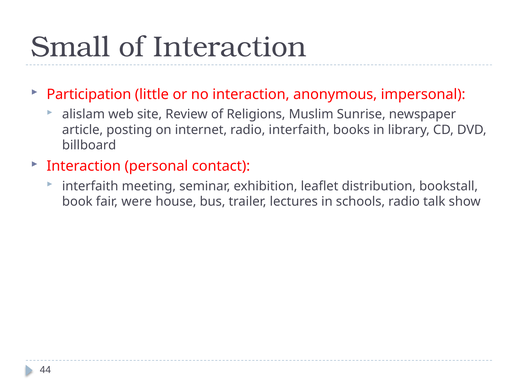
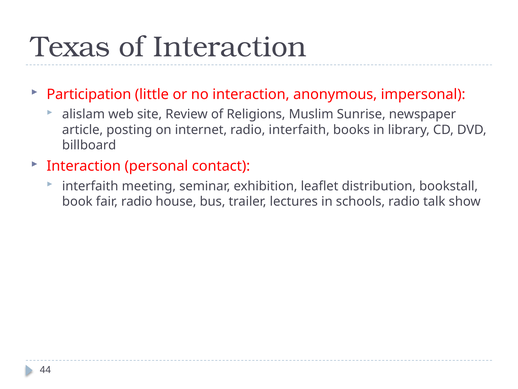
Small: Small -> Texas
fair were: were -> radio
